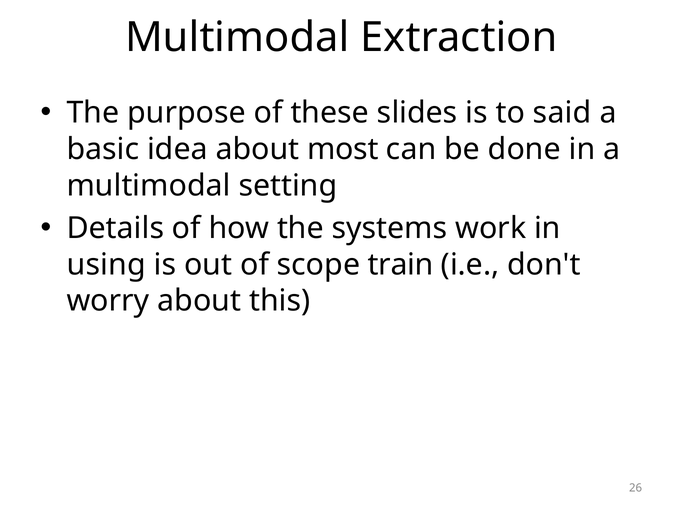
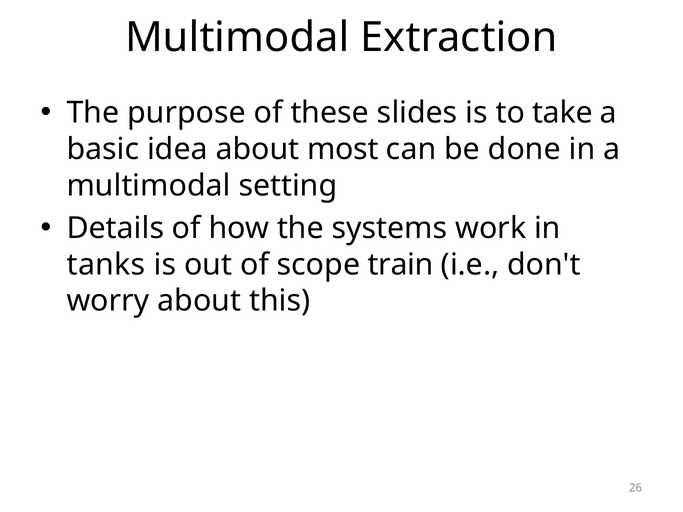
said: said -> take
using: using -> tanks
